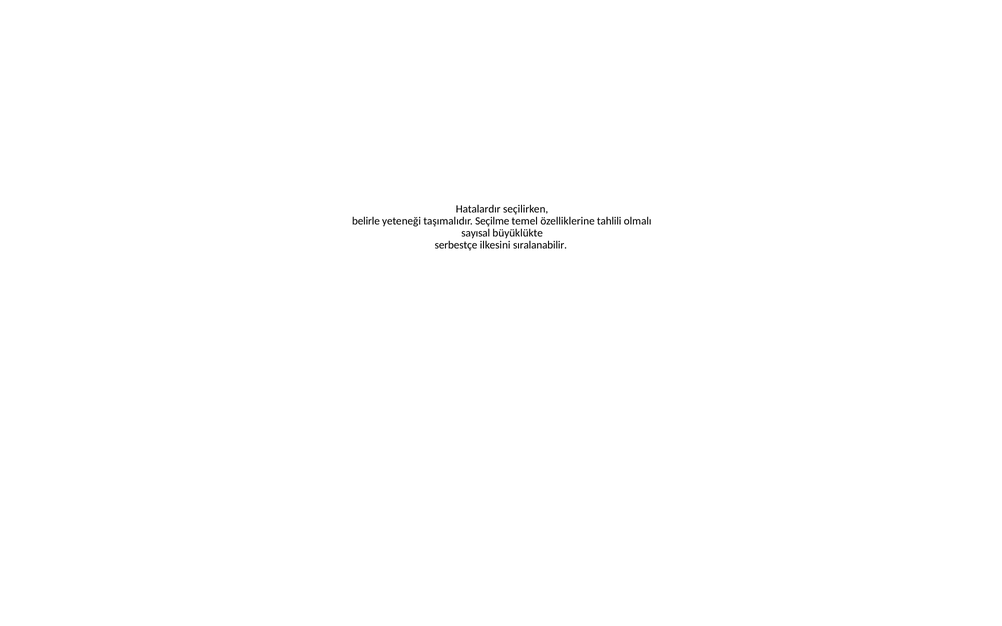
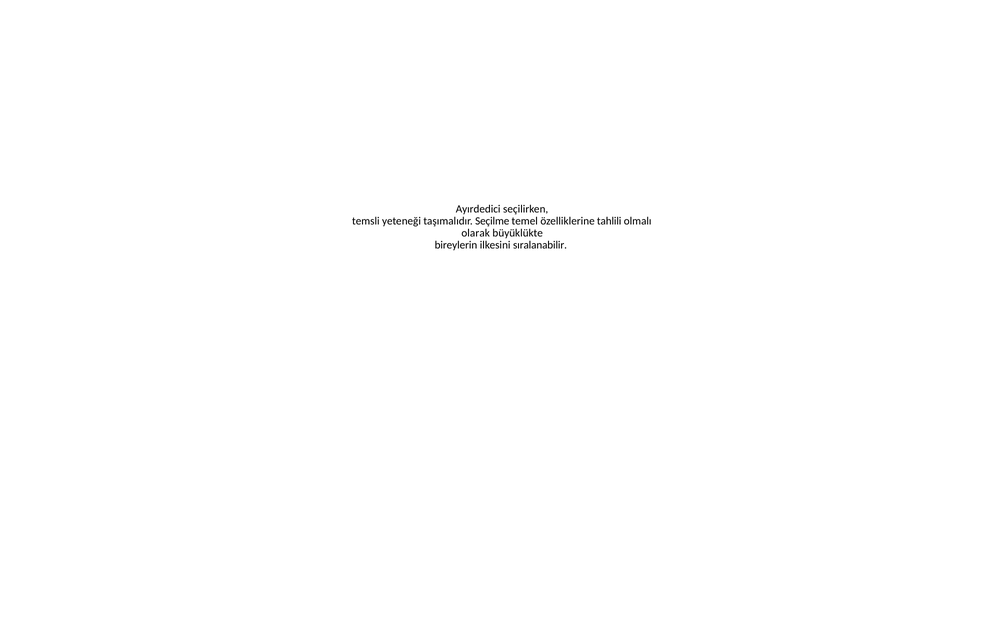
Hatalardır: Hatalardır -> Ayırdedici
belirle: belirle -> temsli
sayısal: sayısal -> olarak
serbestçe: serbestçe -> bireylerin
